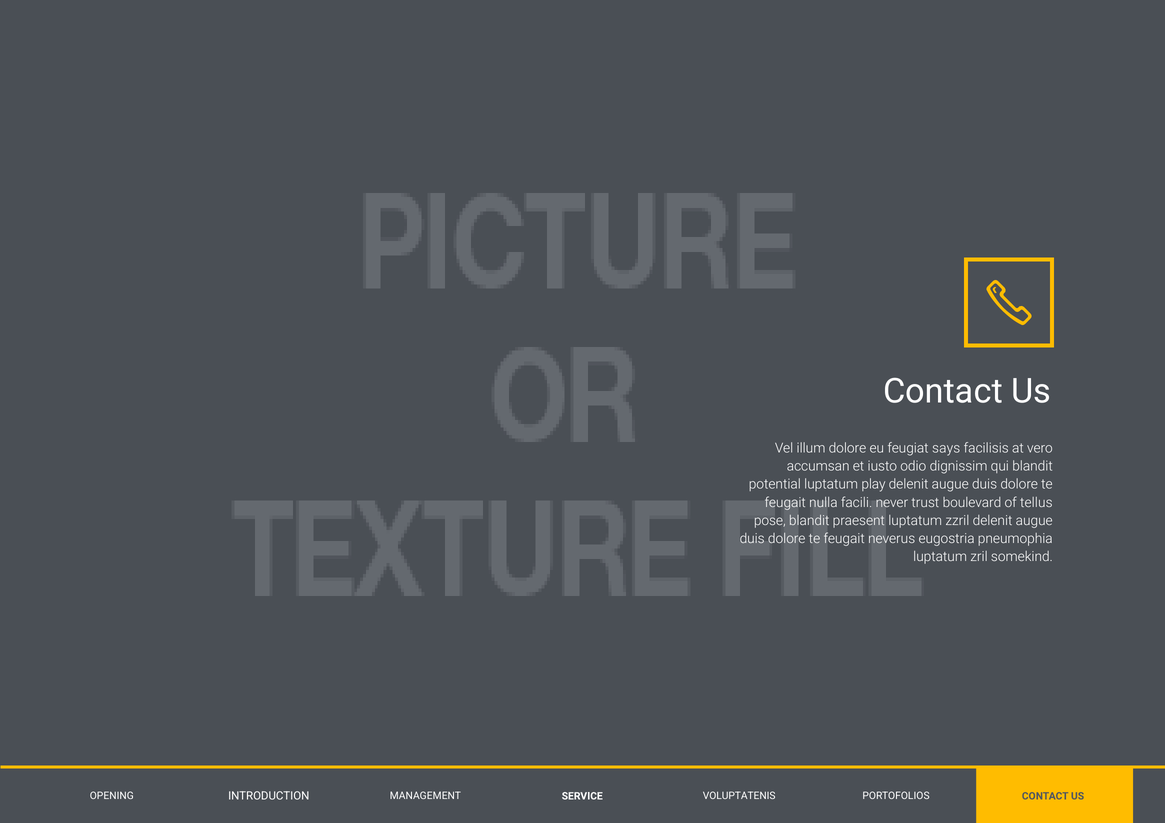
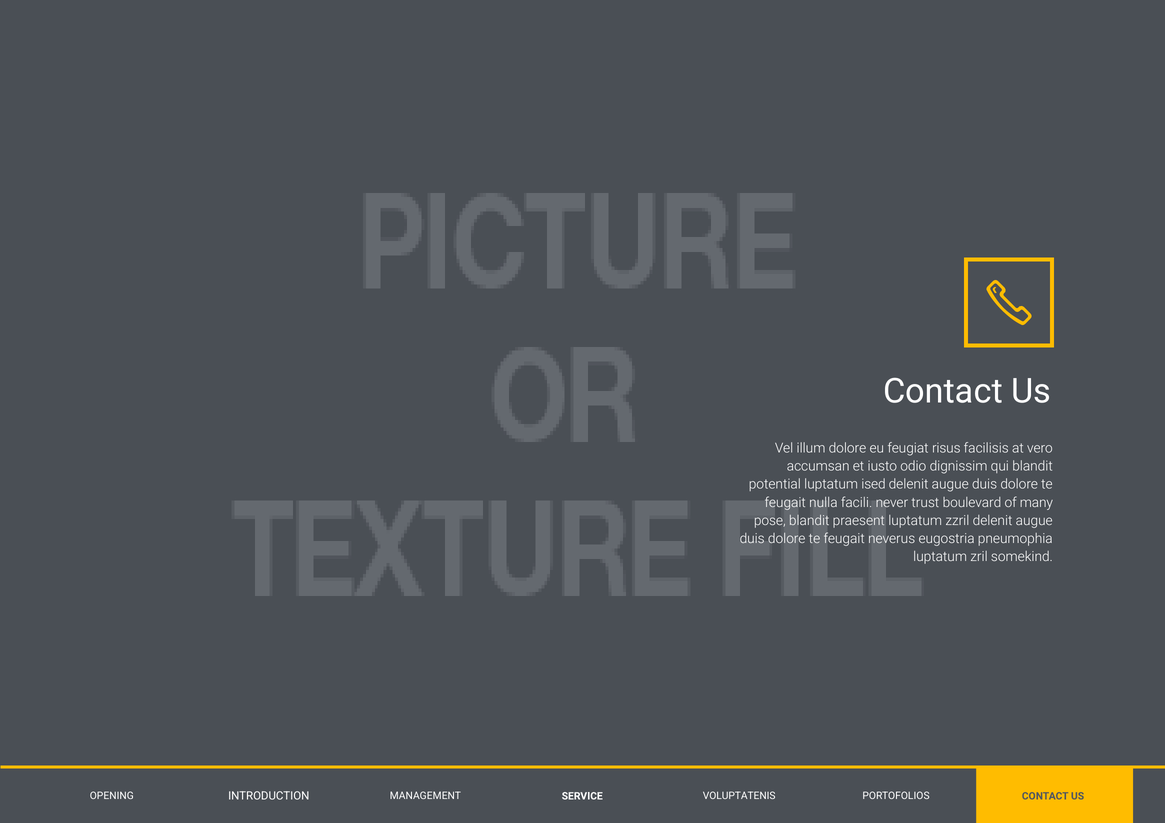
says: says -> risus
play: play -> ised
tellus: tellus -> many
